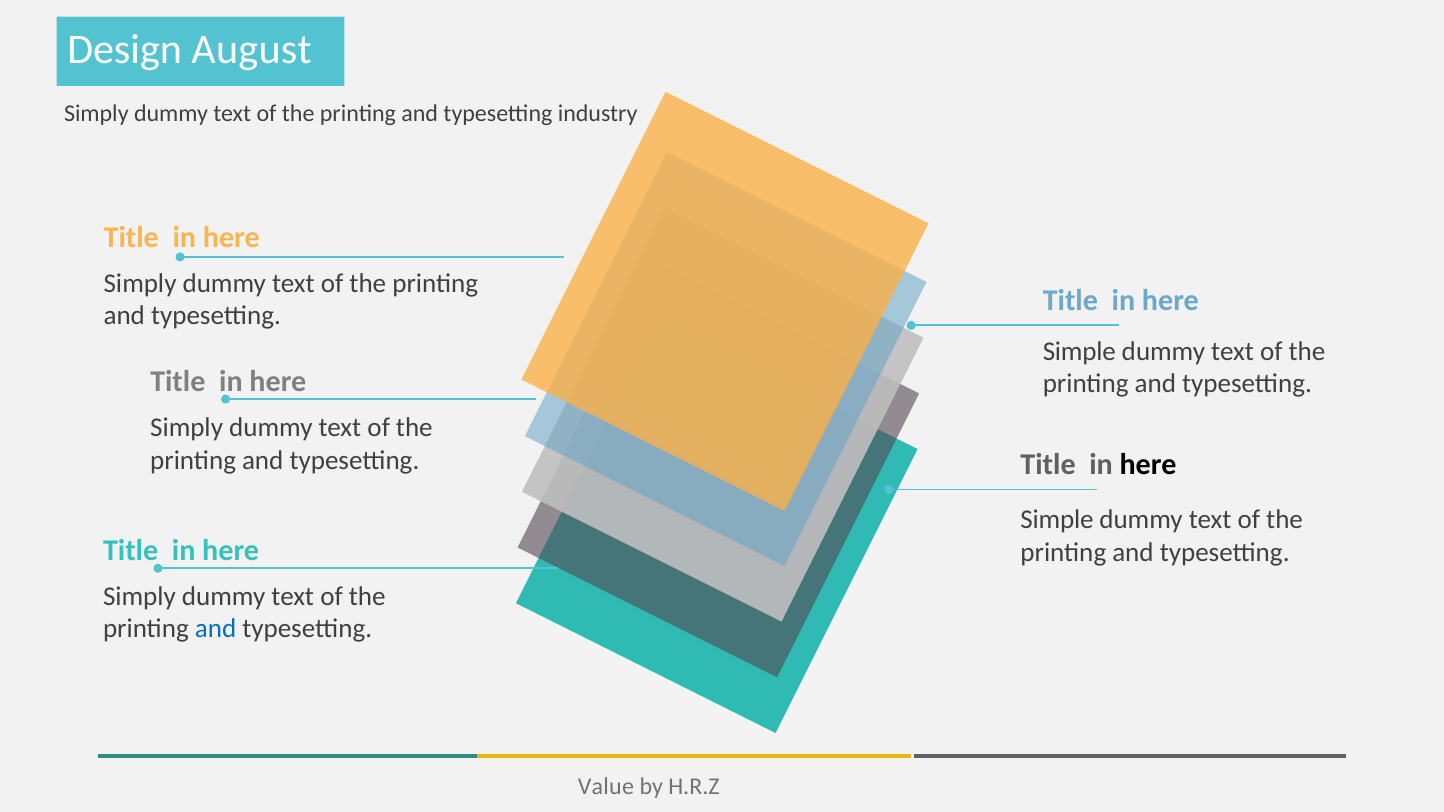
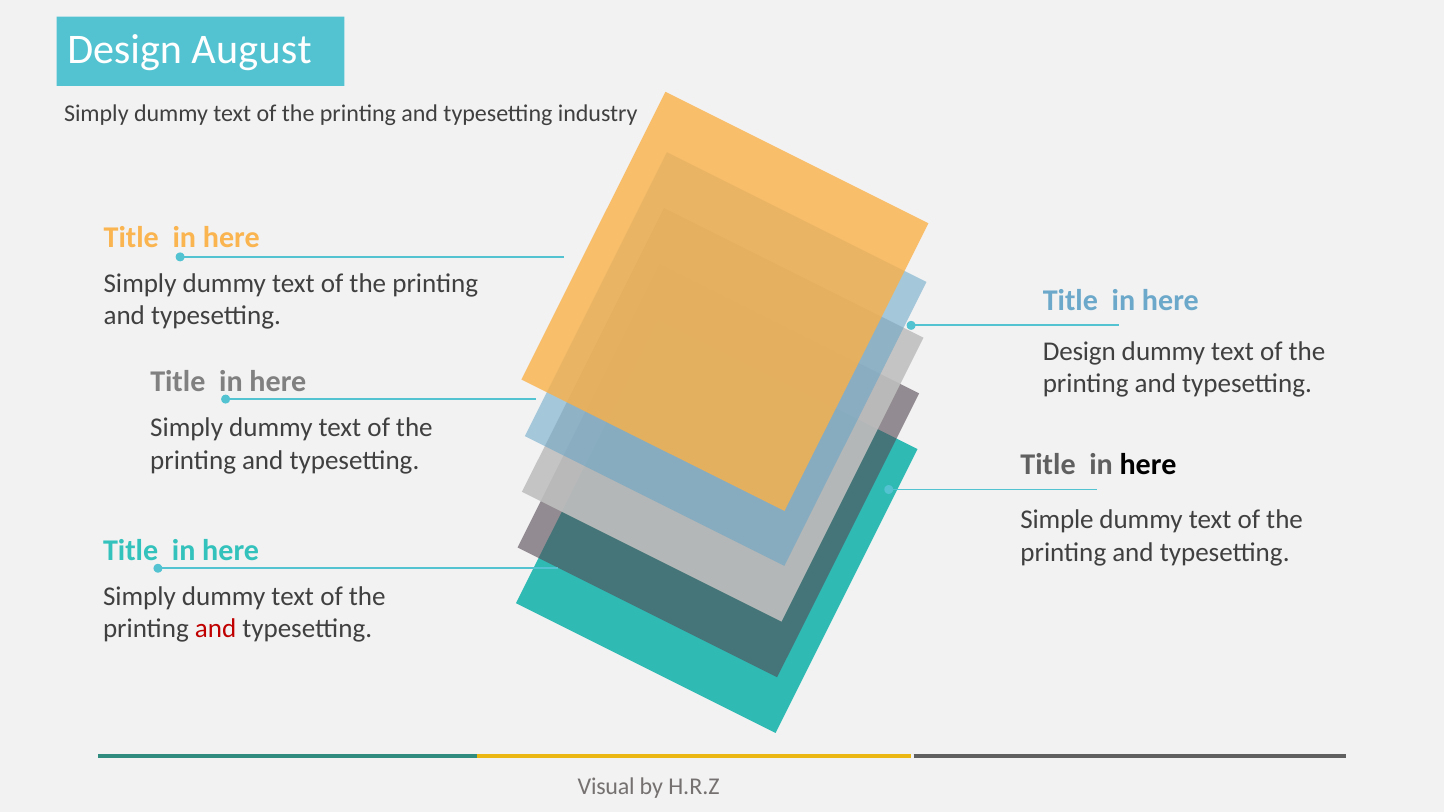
Simple at (1079, 351): Simple -> Design
and at (216, 629) colour: blue -> red
Value: Value -> Visual
